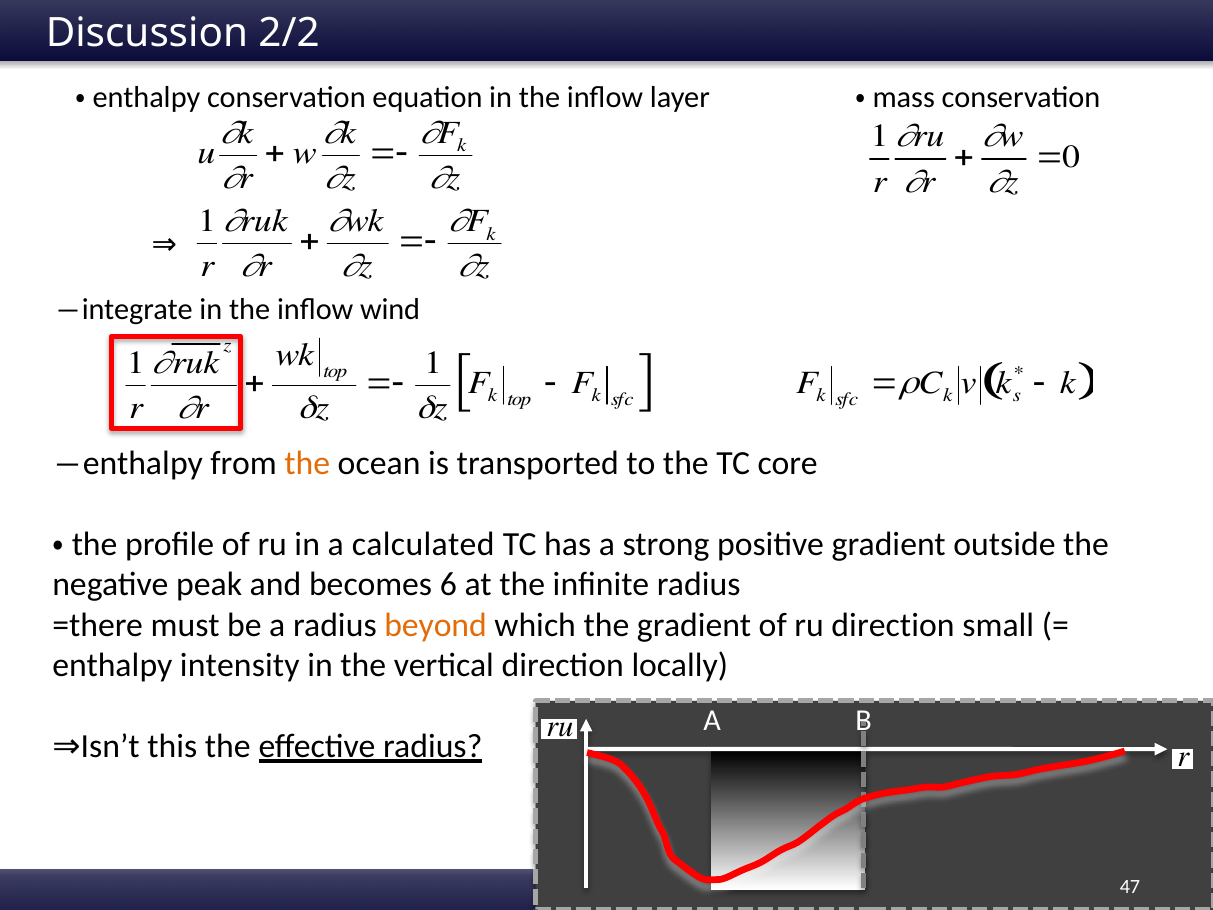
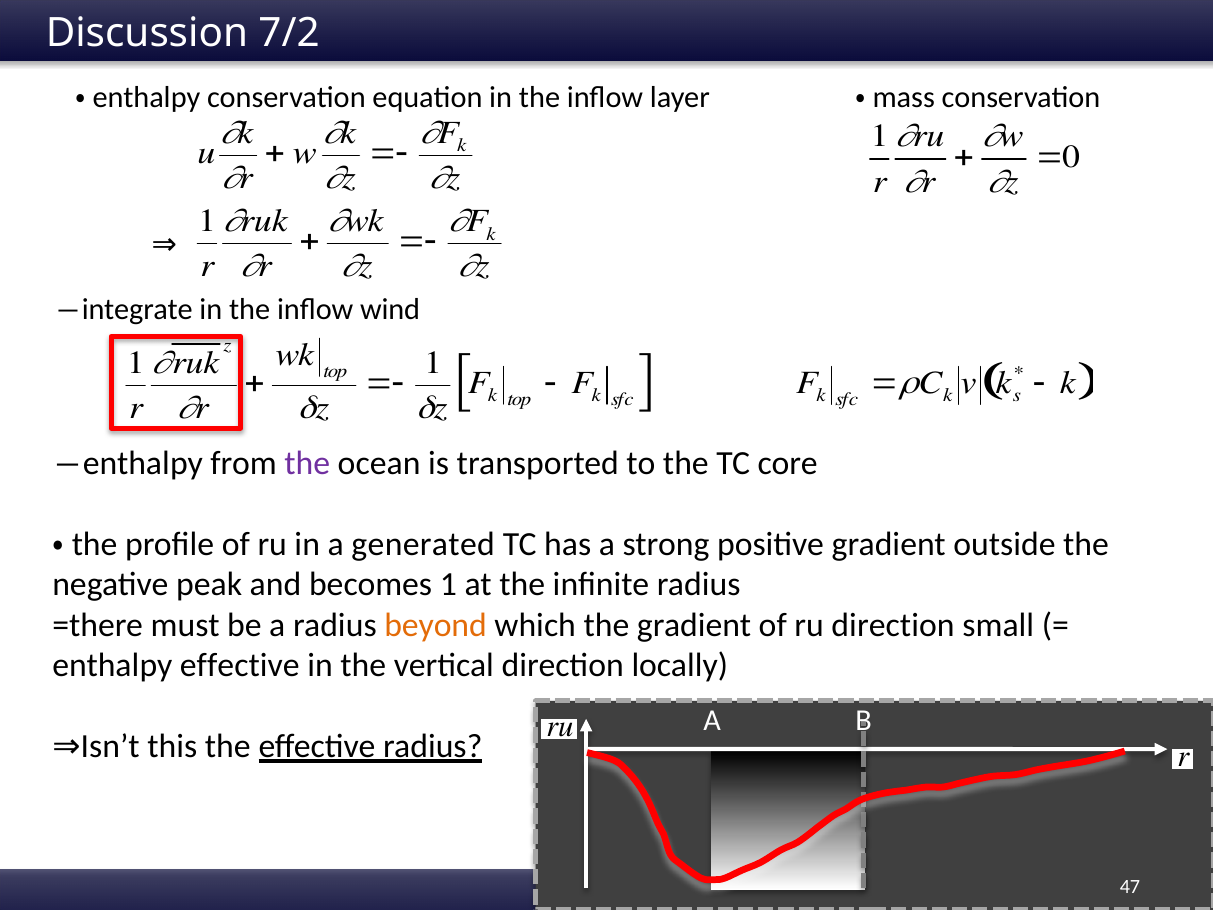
2/2: 2/2 -> 7/2
the at (307, 463) colour: orange -> purple
calculated: calculated -> generated
becomes 6: 6 -> 1
enthalpy intensity: intensity -> effective
